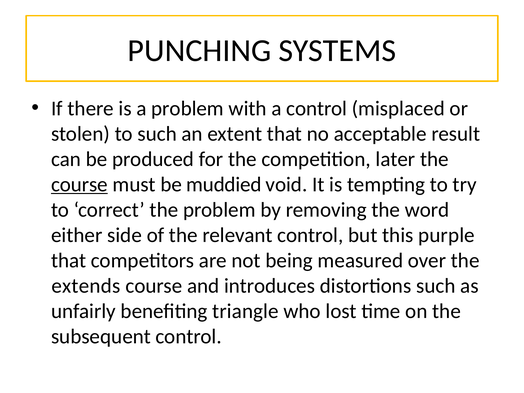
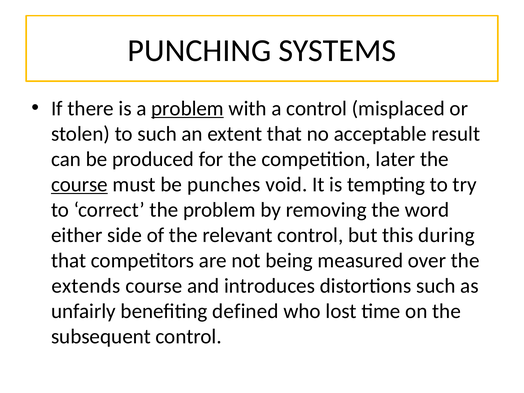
problem at (188, 108) underline: none -> present
muddied: muddied -> punches
purple: purple -> during
triangle: triangle -> defined
